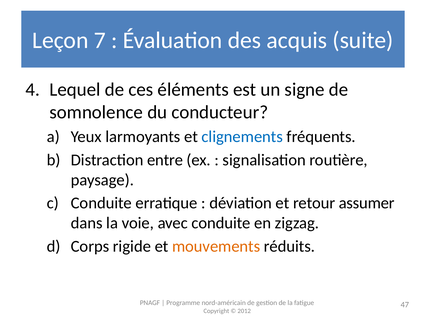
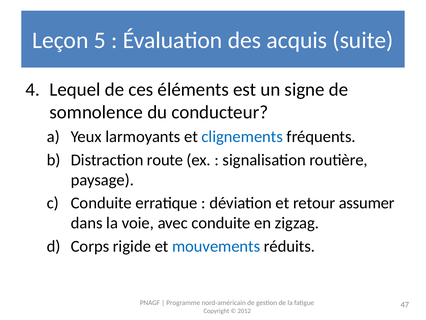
7: 7 -> 5
entre: entre -> route
mouvements colour: orange -> blue
